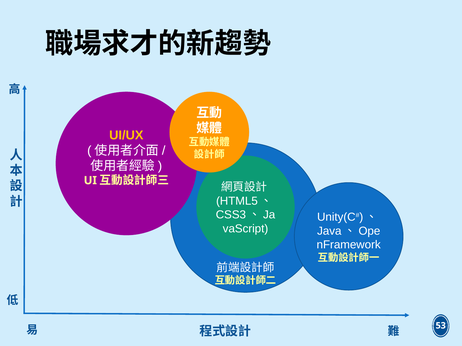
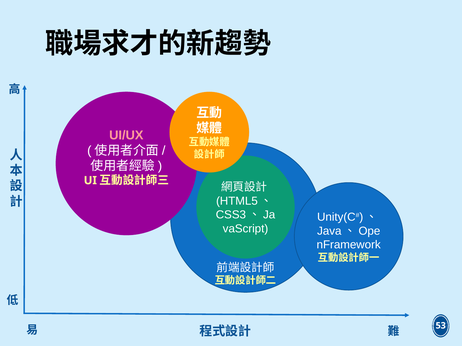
UI/UX colour: yellow -> pink
